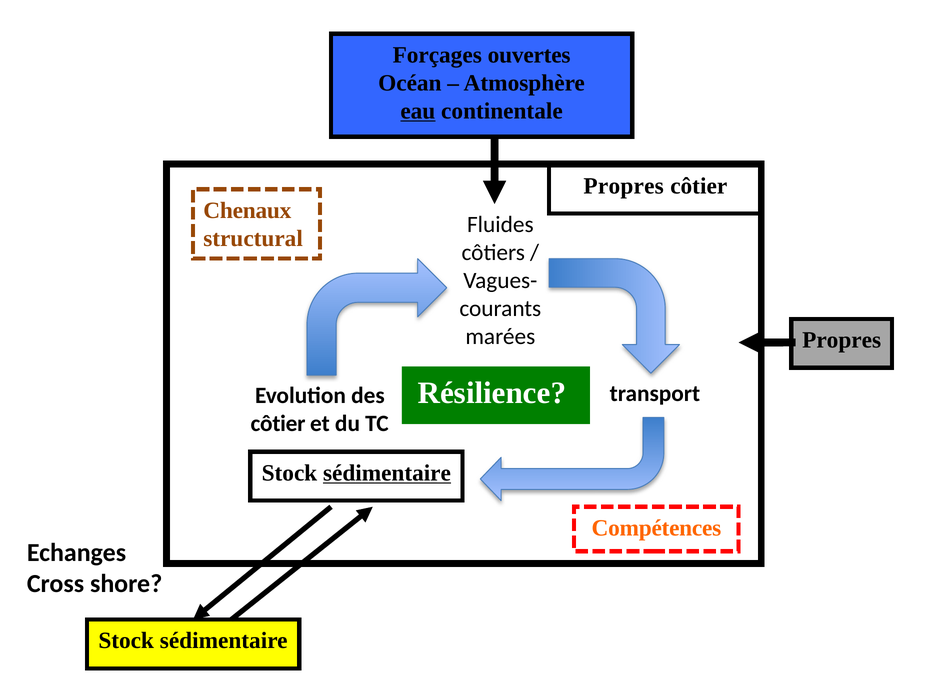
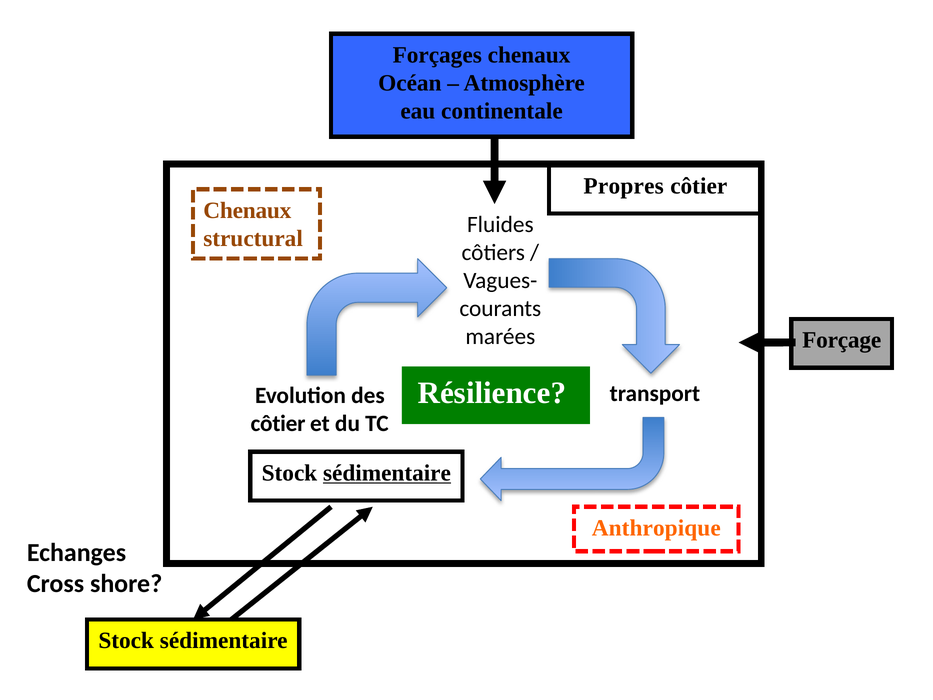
Forçages ouvertes: ouvertes -> chenaux
eau underline: present -> none
Propres at (842, 340): Propres -> Forçage
Compétences: Compétences -> Anthropique
